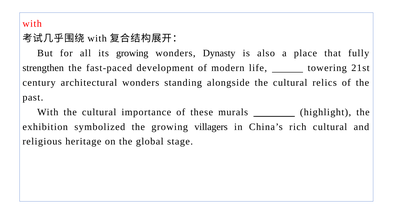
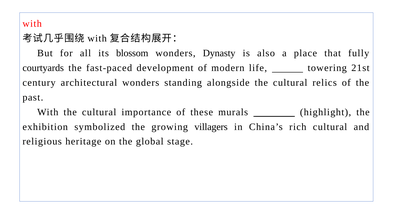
its growing: growing -> blossom
strengthen: strengthen -> courtyards
